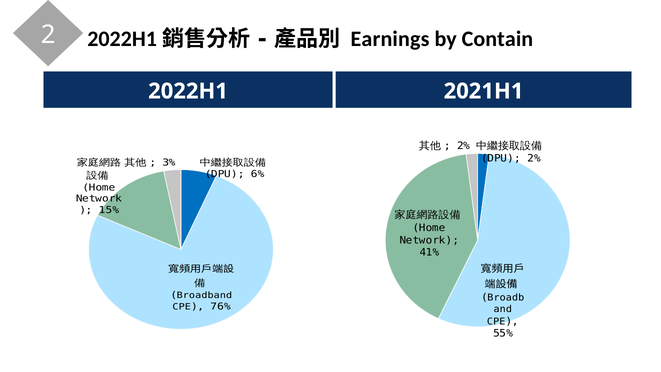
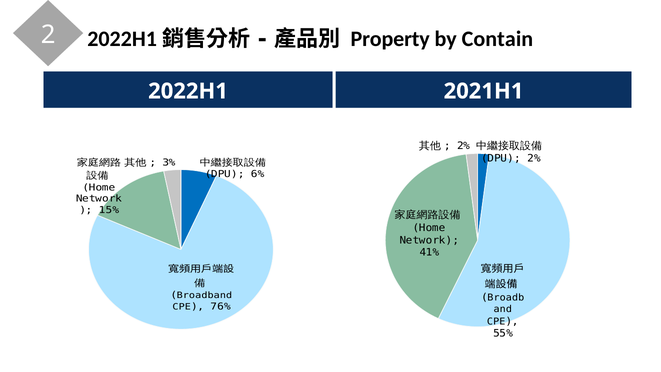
Earnings: Earnings -> Property
